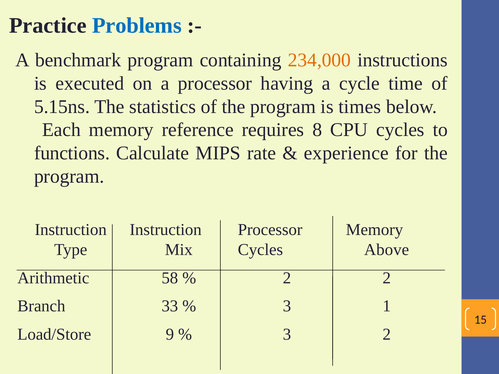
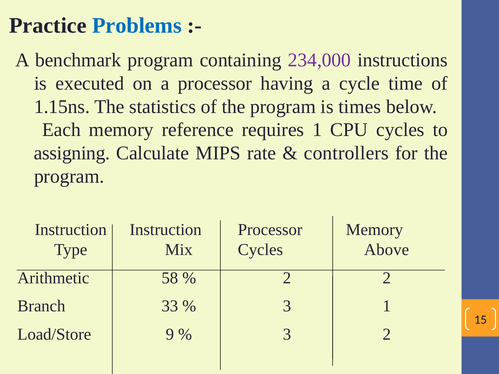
234,000 colour: orange -> purple
5.15ns: 5.15ns -> 1.15ns
requires 8: 8 -> 1
functions: functions -> assigning
experience: experience -> controllers
